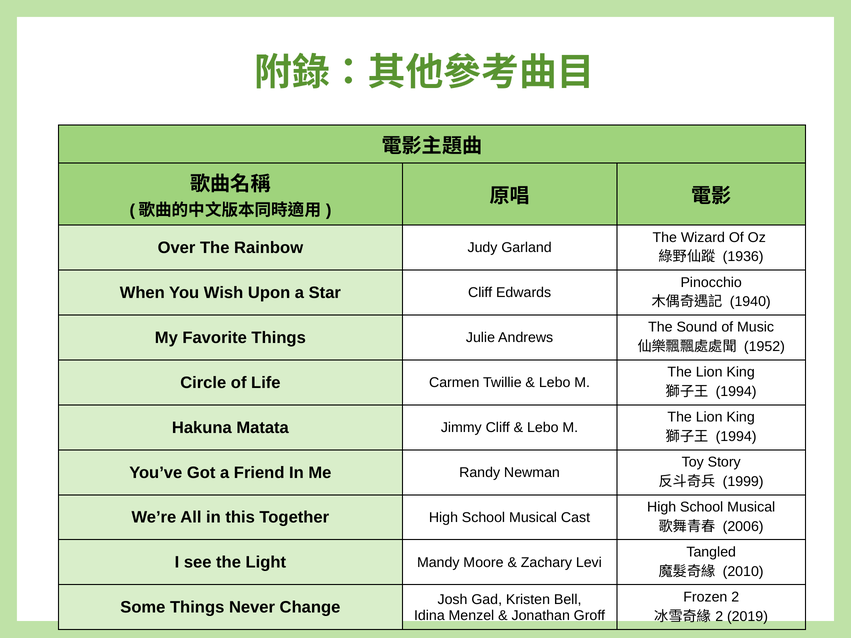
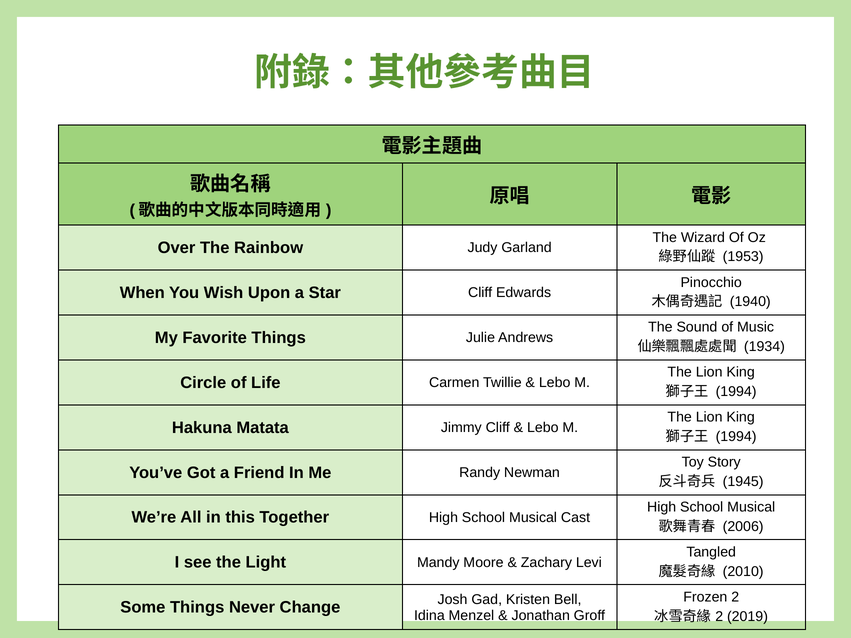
1936: 1936 -> 1953
1952: 1952 -> 1934
1999: 1999 -> 1945
